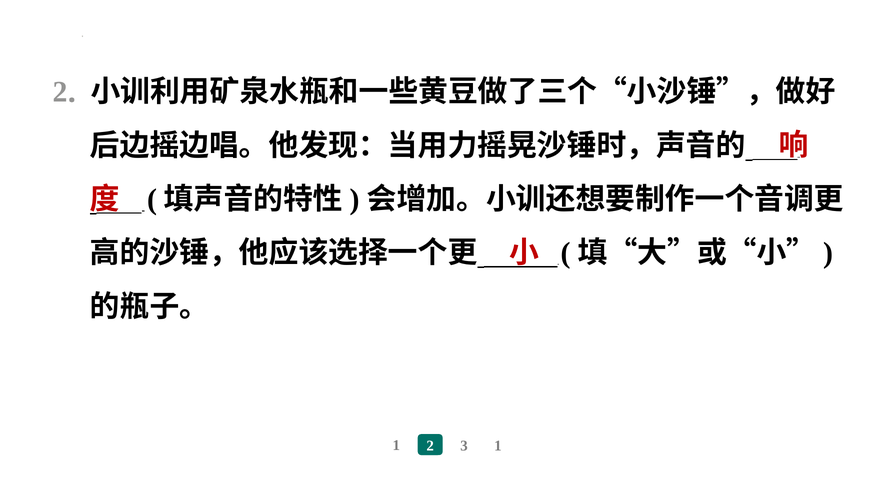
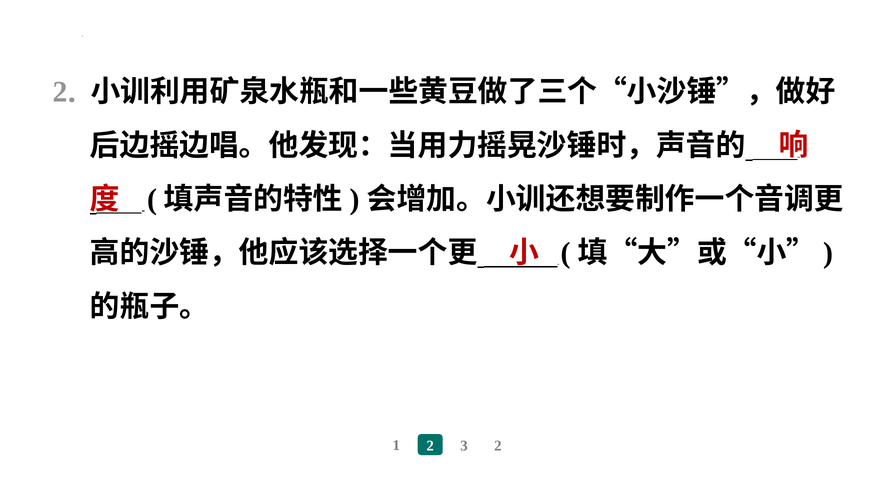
3 1: 1 -> 2
